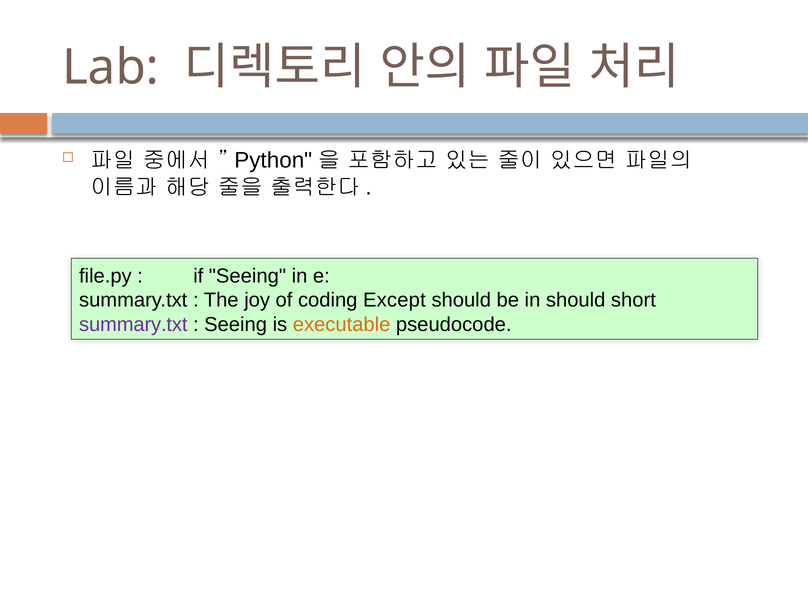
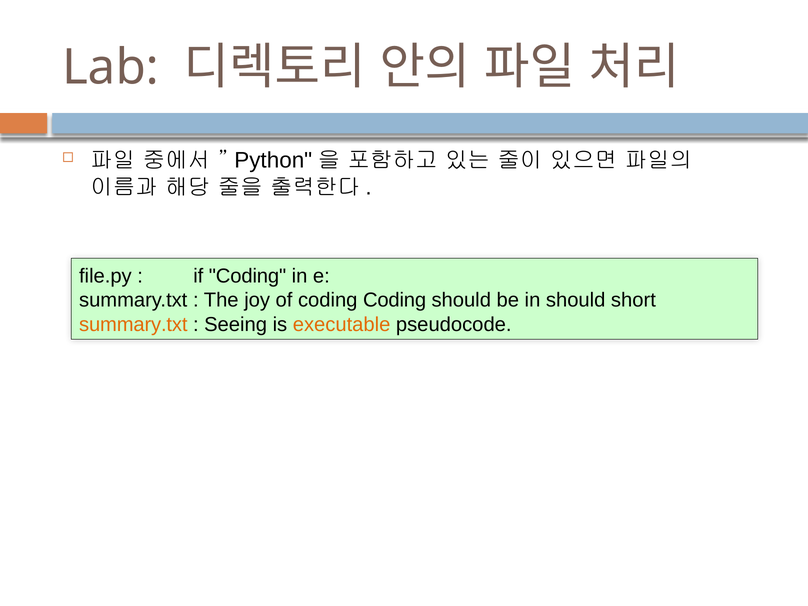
if Seeing: Seeing -> Coding
coding Except: Except -> Coding
summary.txt at (133, 324) colour: purple -> orange
